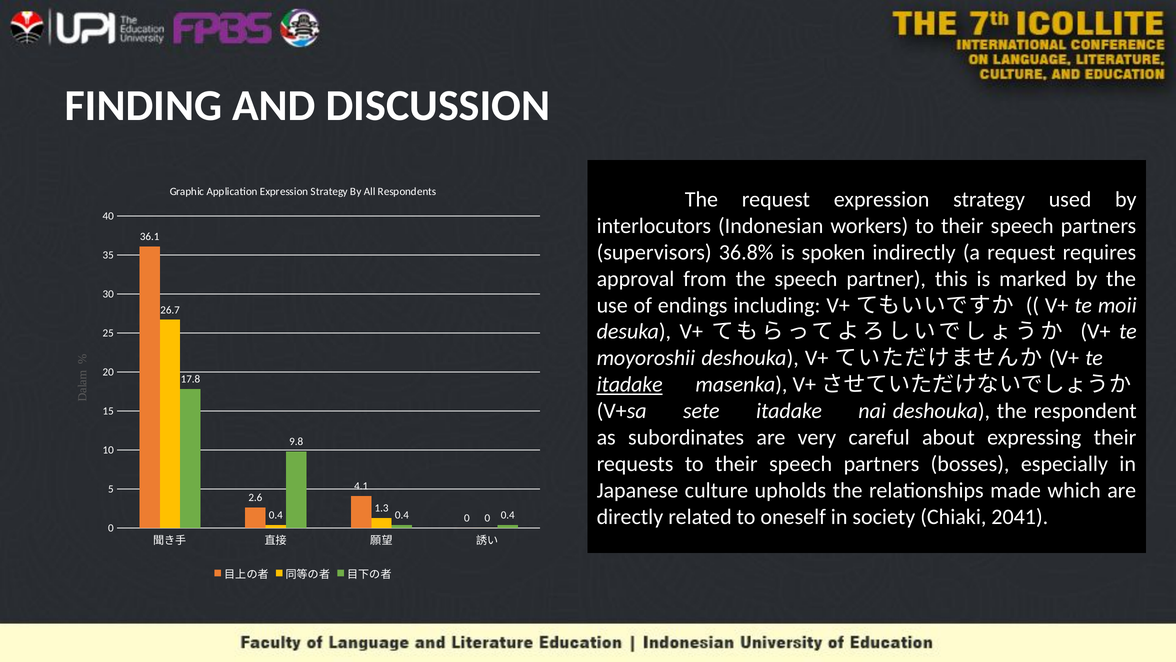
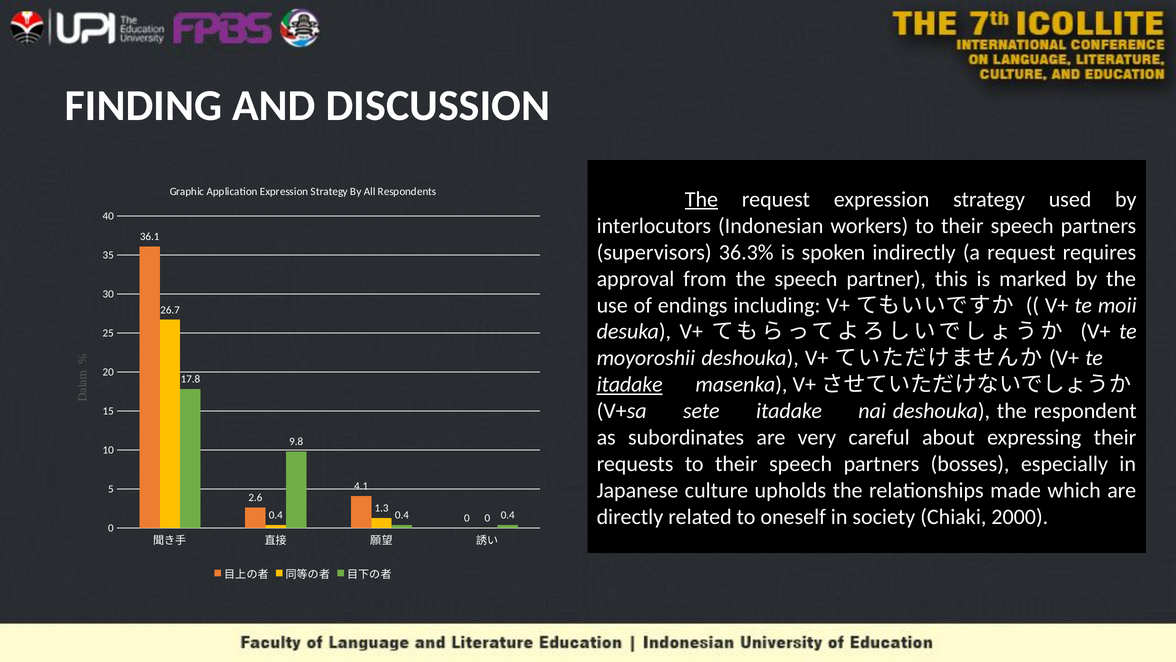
The at (701, 199) underline: none -> present
36.8%: 36.8% -> 36.3%
2041: 2041 -> 2000
